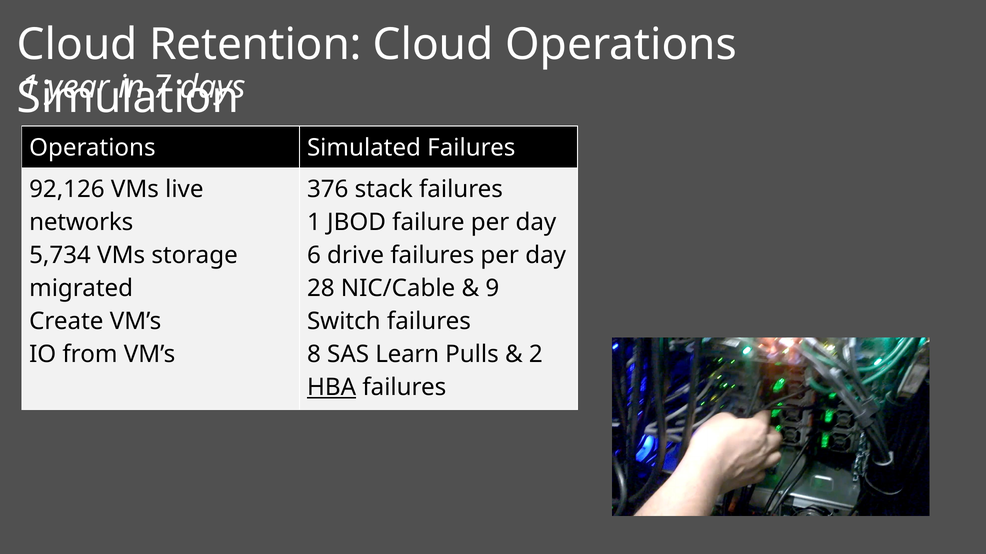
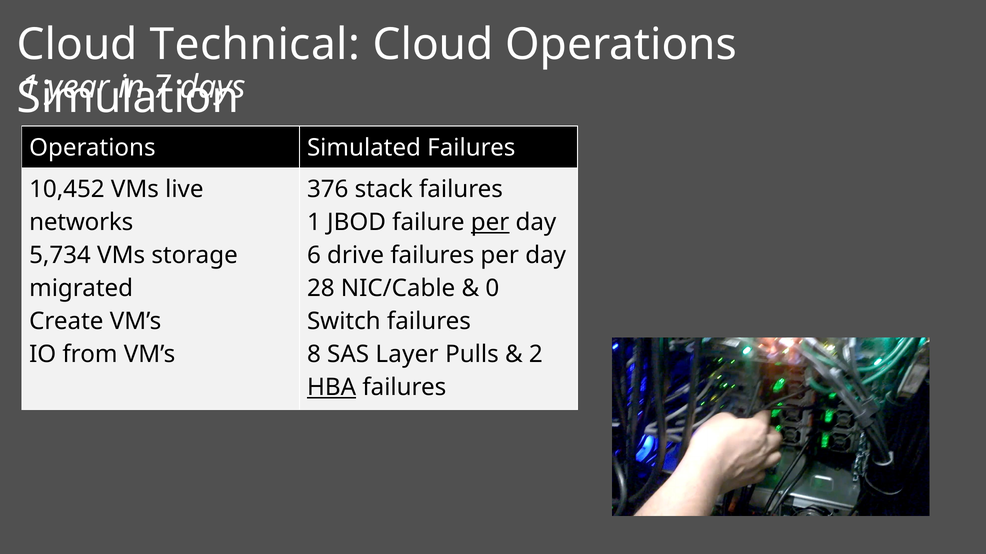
Retention: Retention -> Technical
92,126: 92,126 -> 10,452
per at (490, 223) underline: none -> present
9: 9 -> 0
Learn: Learn -> Layer
